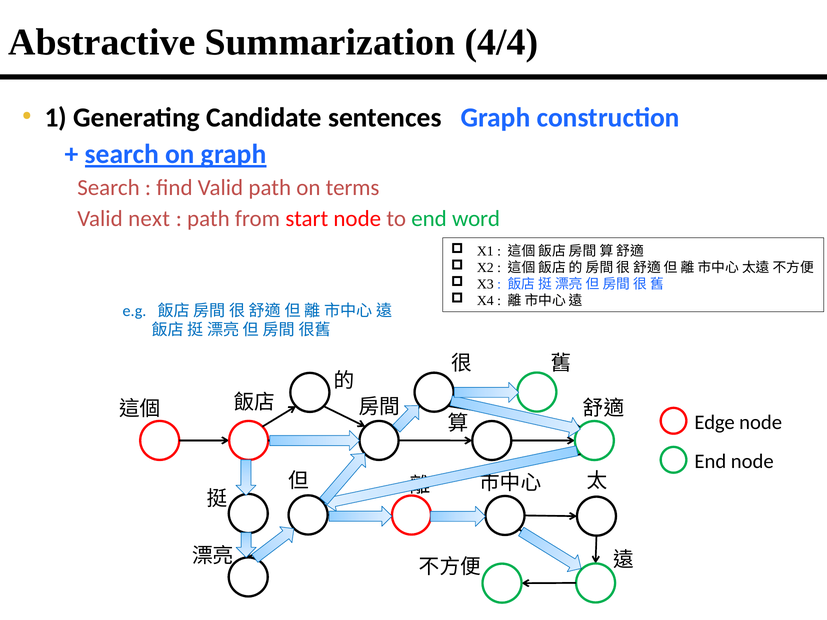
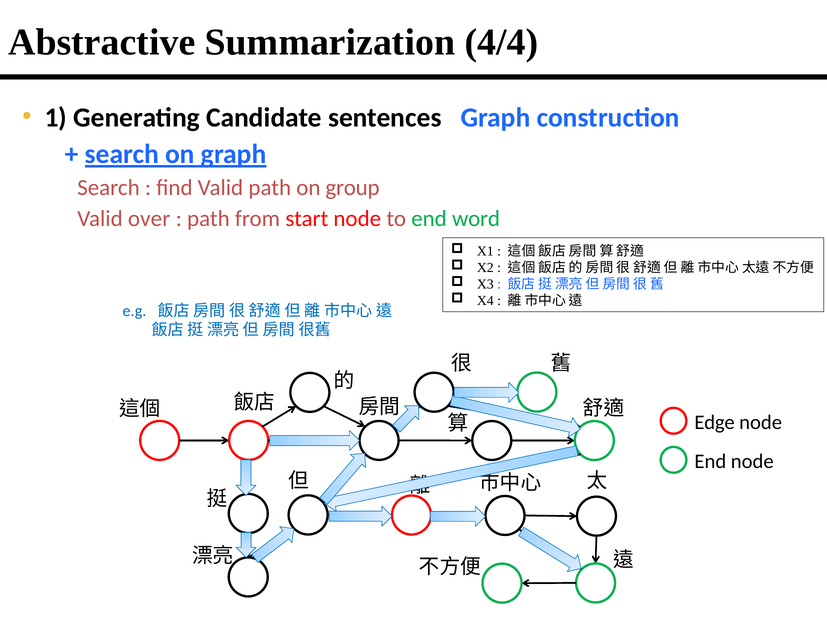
terms: terms -> group
next: next -> over
